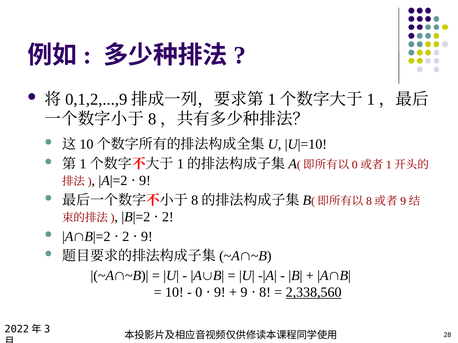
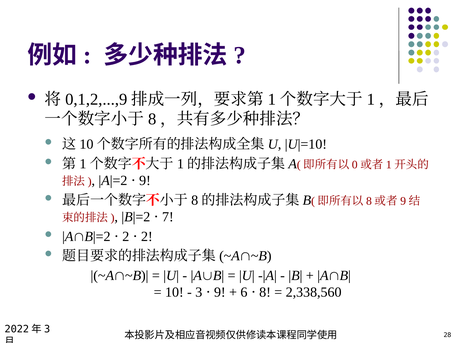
2 at (168, 217): 2 -> 7
2 9: 9 -> 2
0: 0 -> 3
9 at (244, 293): 9 -> 6
2,338,560 underline: present -> none
